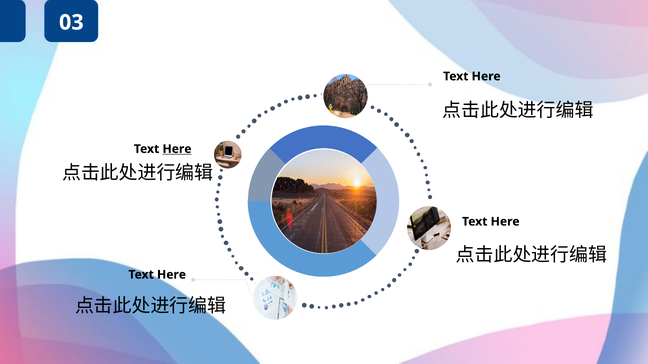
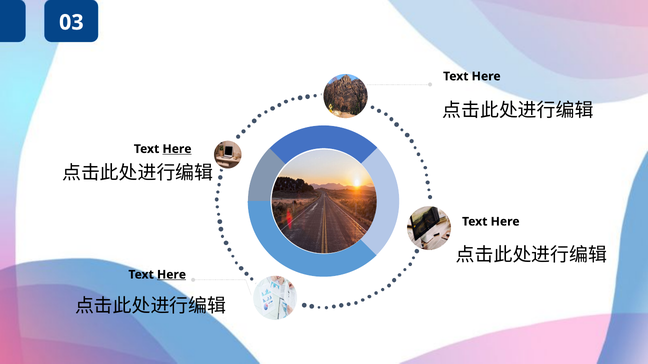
Here at (171, 275) underline: none -> present
